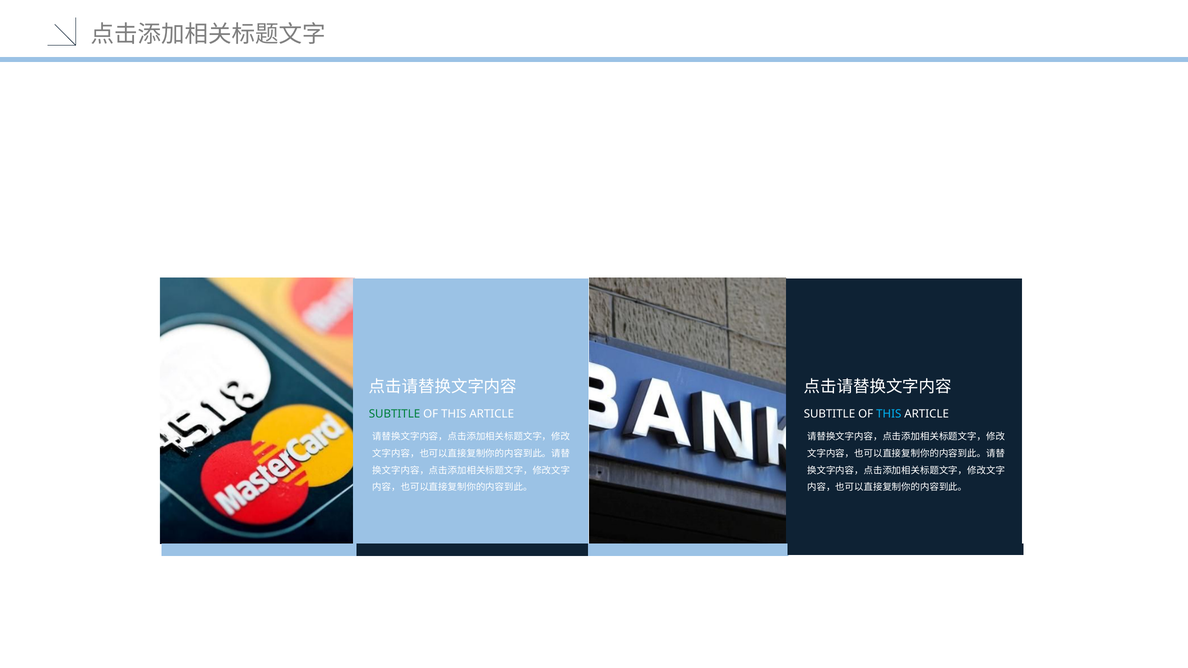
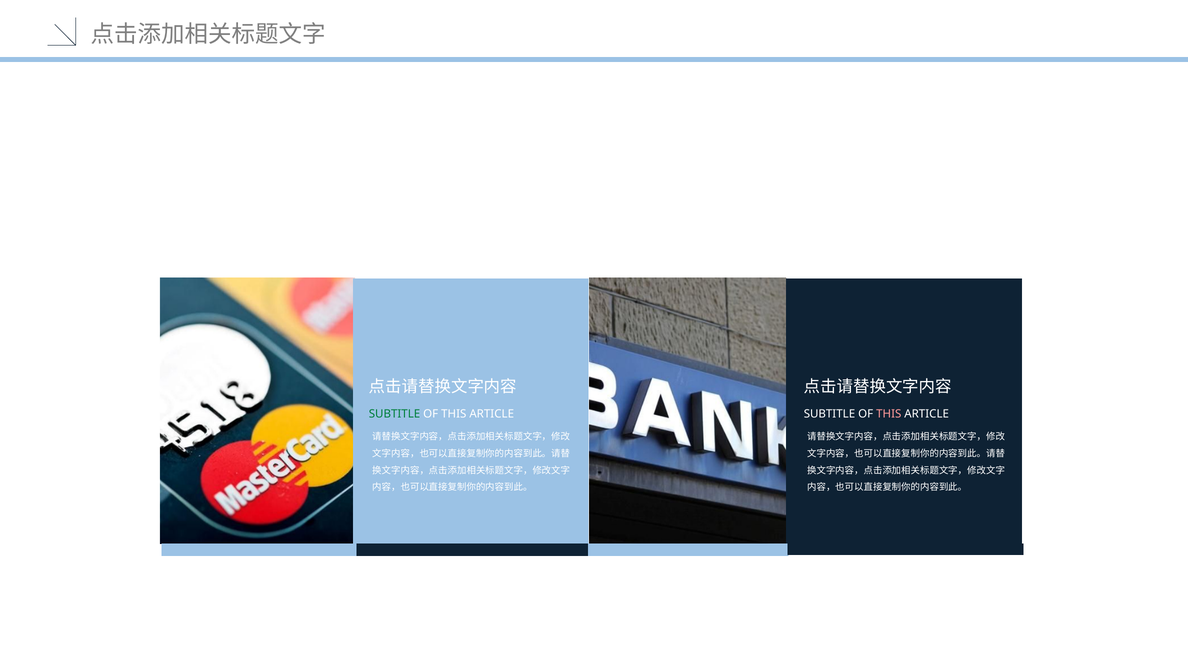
THIS at (889, 414) colour: light blue -> pink
